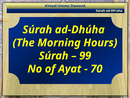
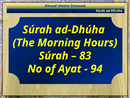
99: 99 -> 83
70: 70 -> 94
